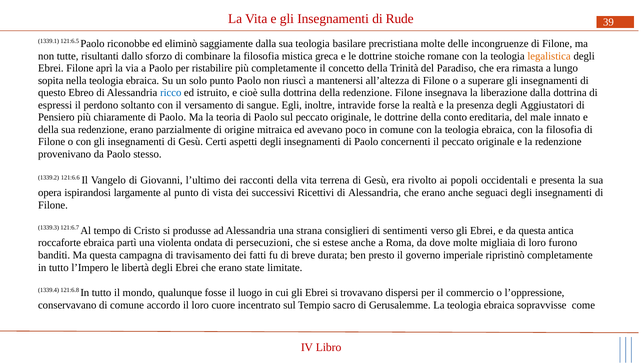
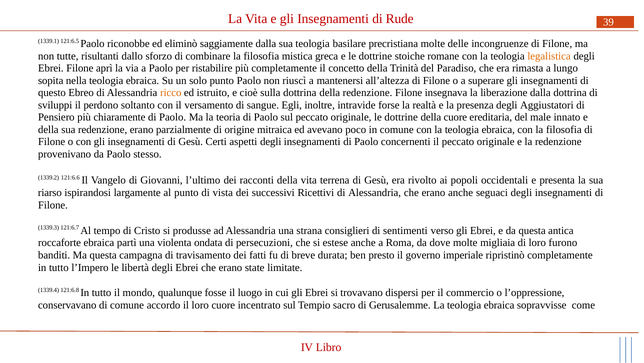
ricco colour: blue -> orange
espressi: espressi -> sviluppi
della conto: conto -> cuore
opera: opera -> riarso
